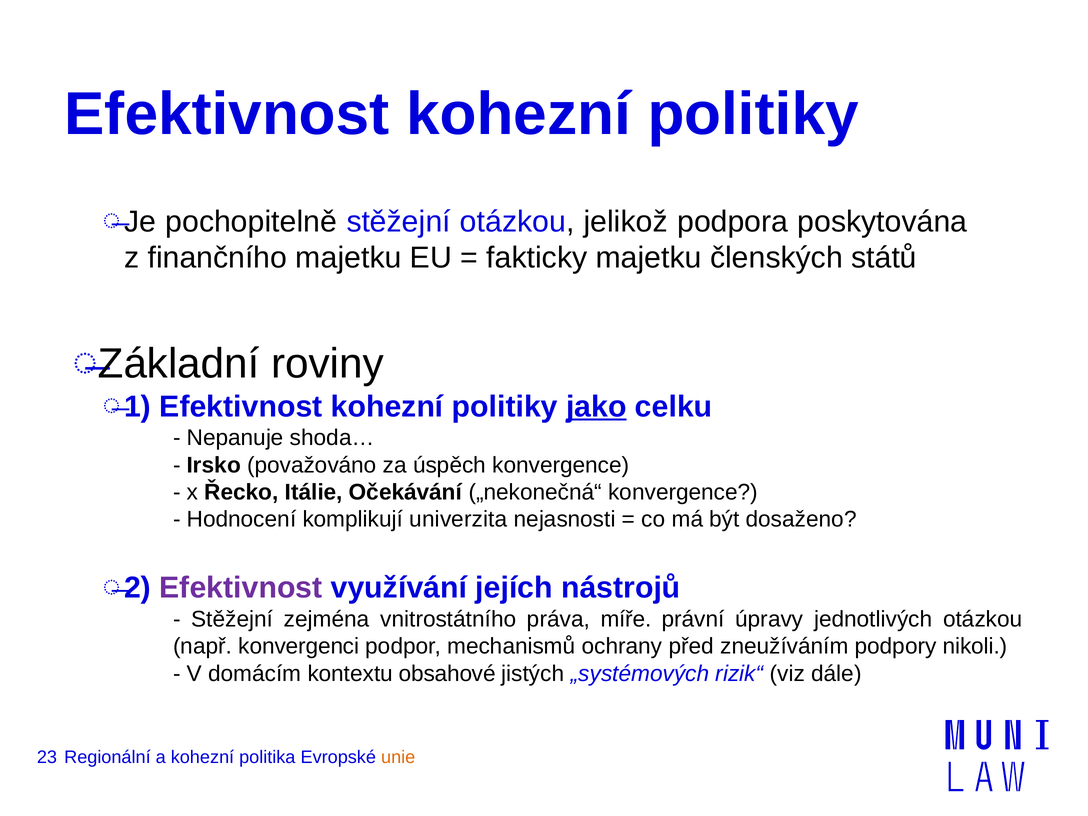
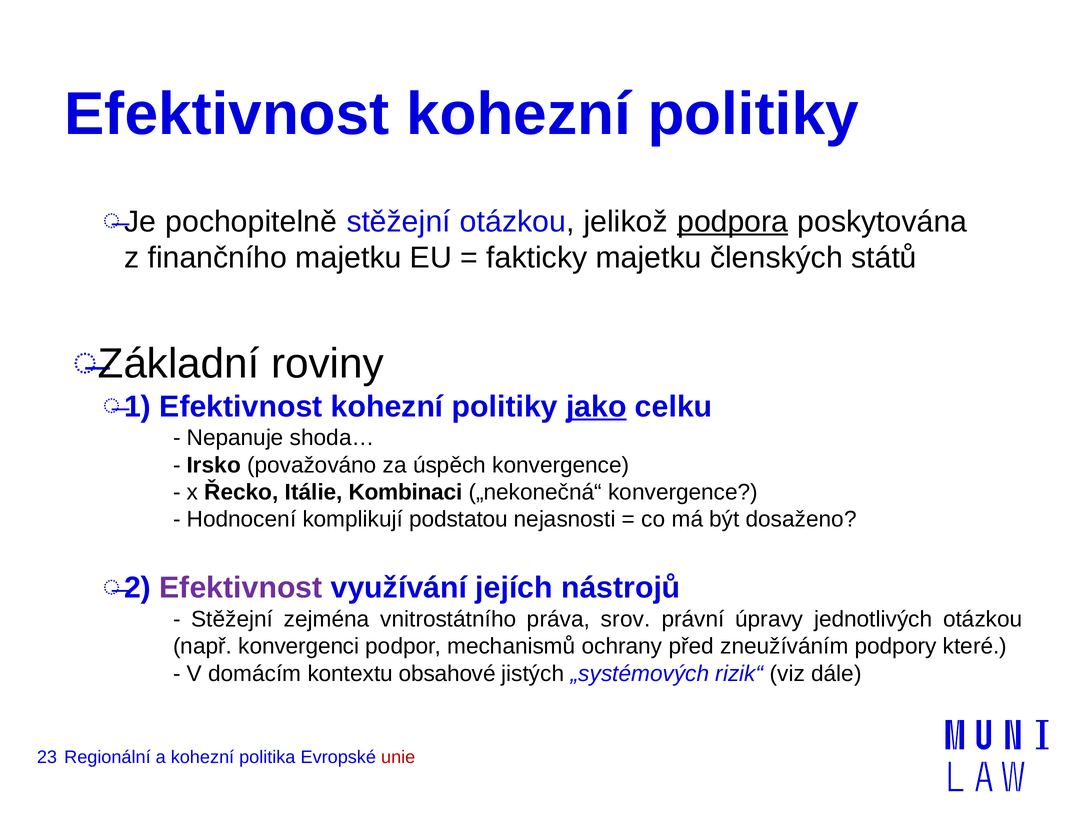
podpora underline: none -> present
Očekávání: Očekávání -> Kombinaci
univerzita: univerzita -> podstatou
míře: míře -> srov
nikoli: nikoli -> které
unie colour: orange -> red
